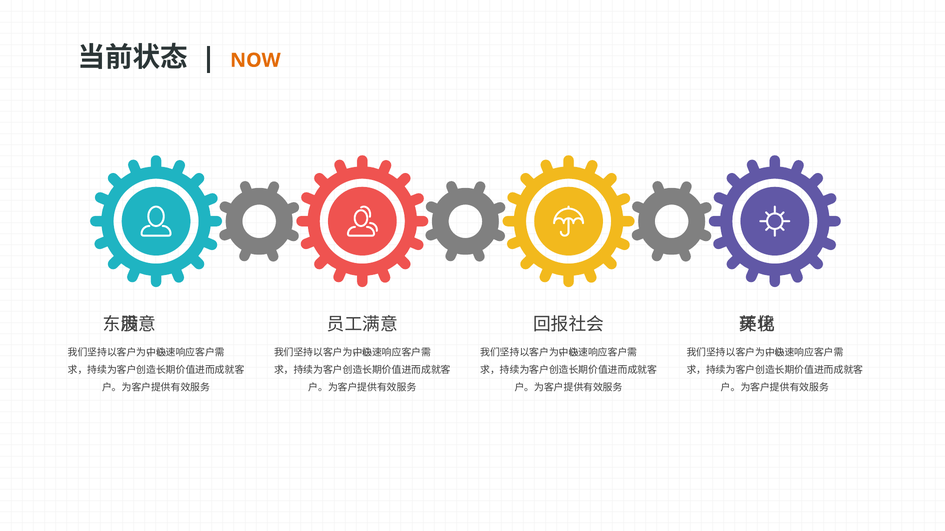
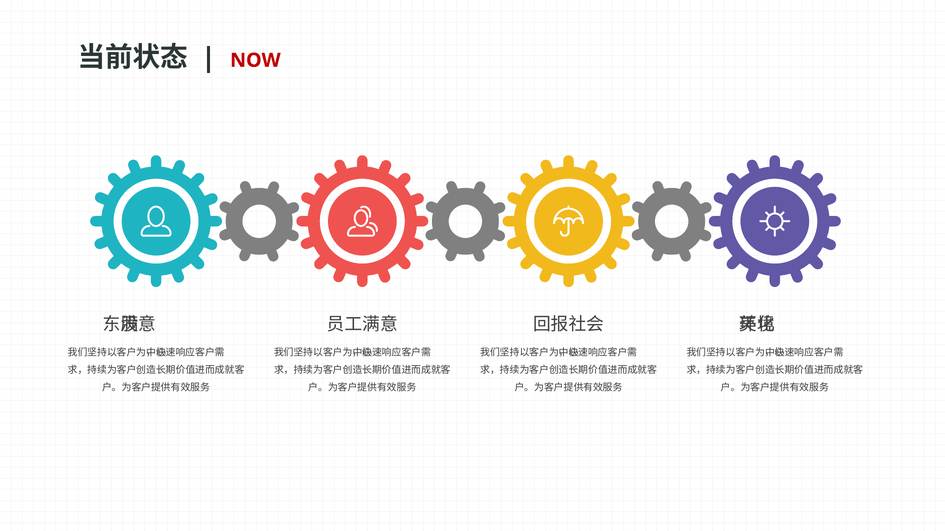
NOW colour: orange -> red
